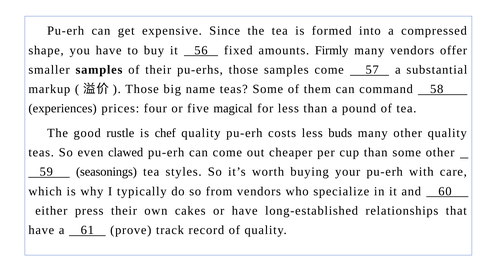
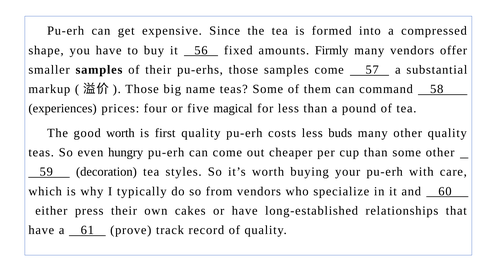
good rustle: rustle -> worth
chef: chef -> first
clawed: clawed -> hungry
seasonings: seasonings -> decoration
